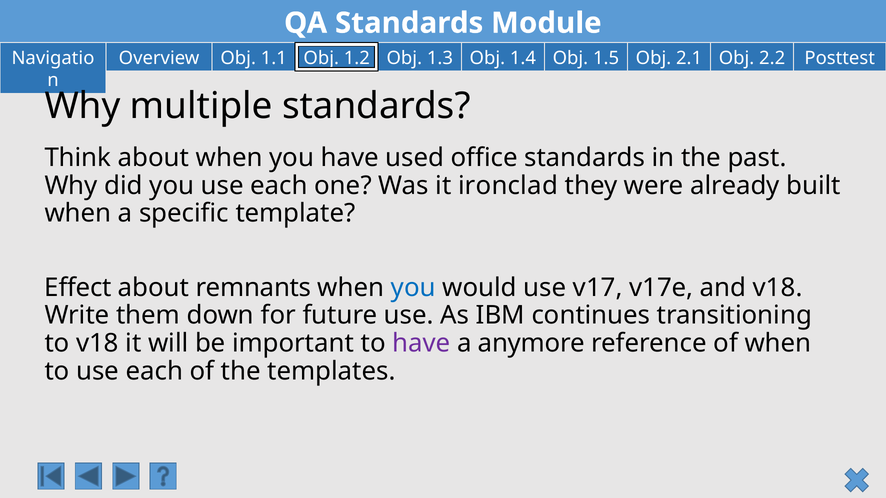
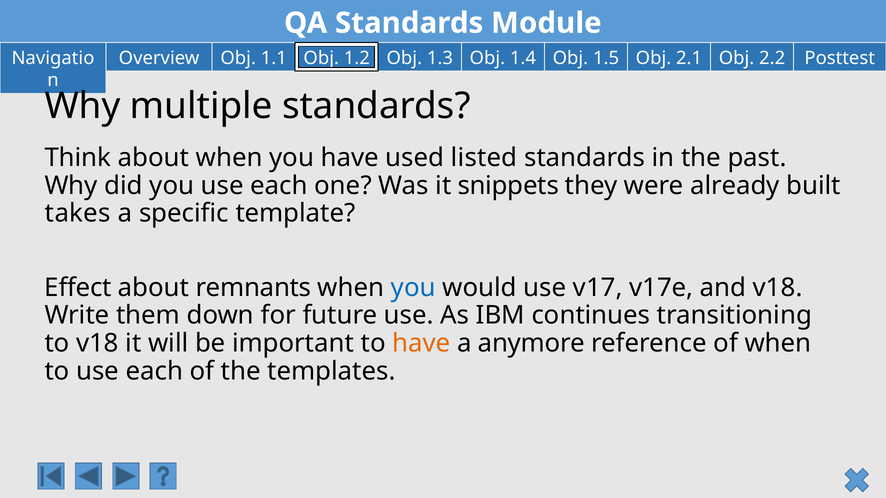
office: office -> listed
ironclad: ironclad -> snippets
when at (78, 214): when -> takes
have at (421, 343) colour: purple -> orange
